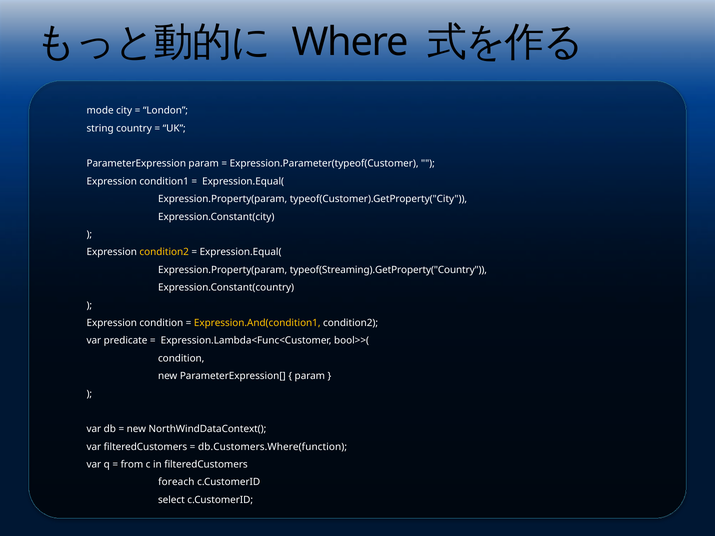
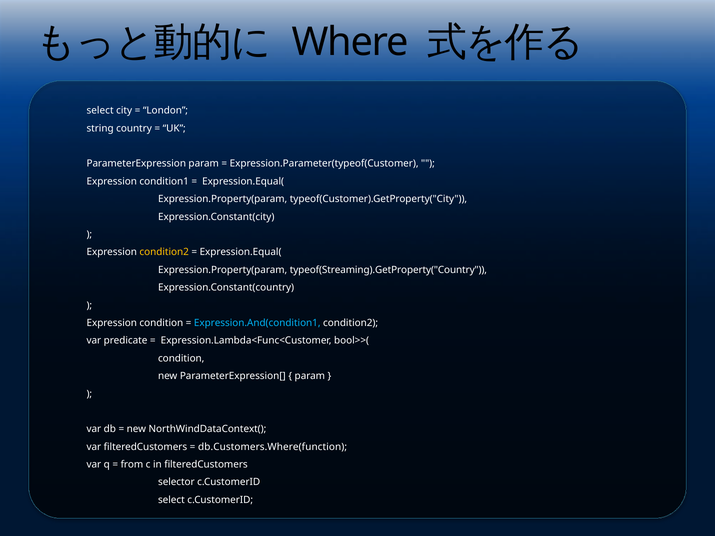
mode at (100, 111): mode -> select
Expression.And(condition1 colour: yellow -> light blue
foreach: foreach -> selector
